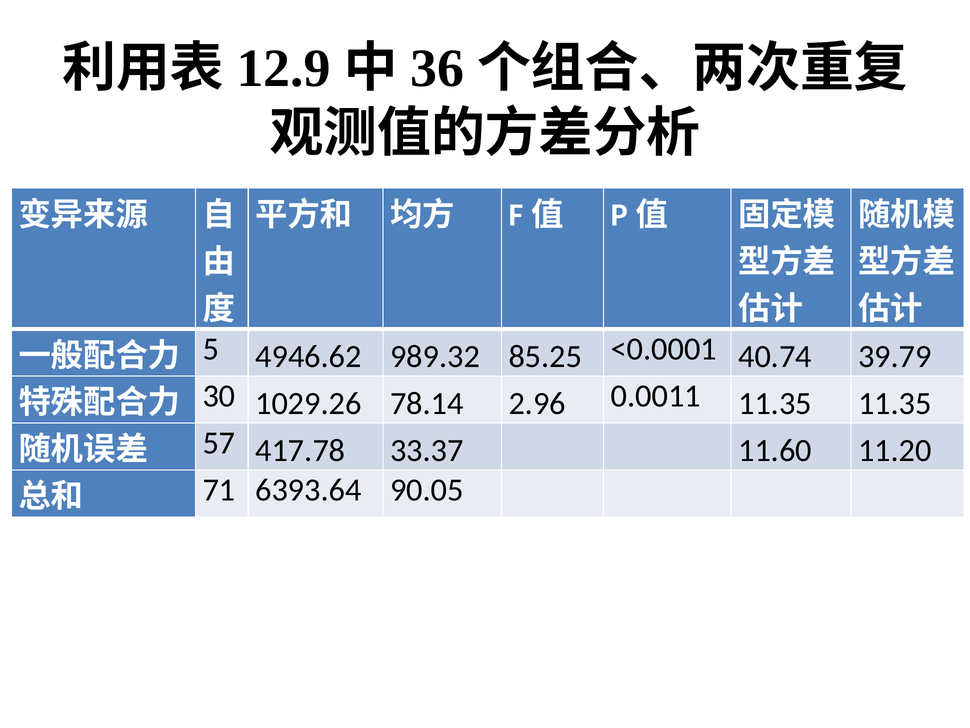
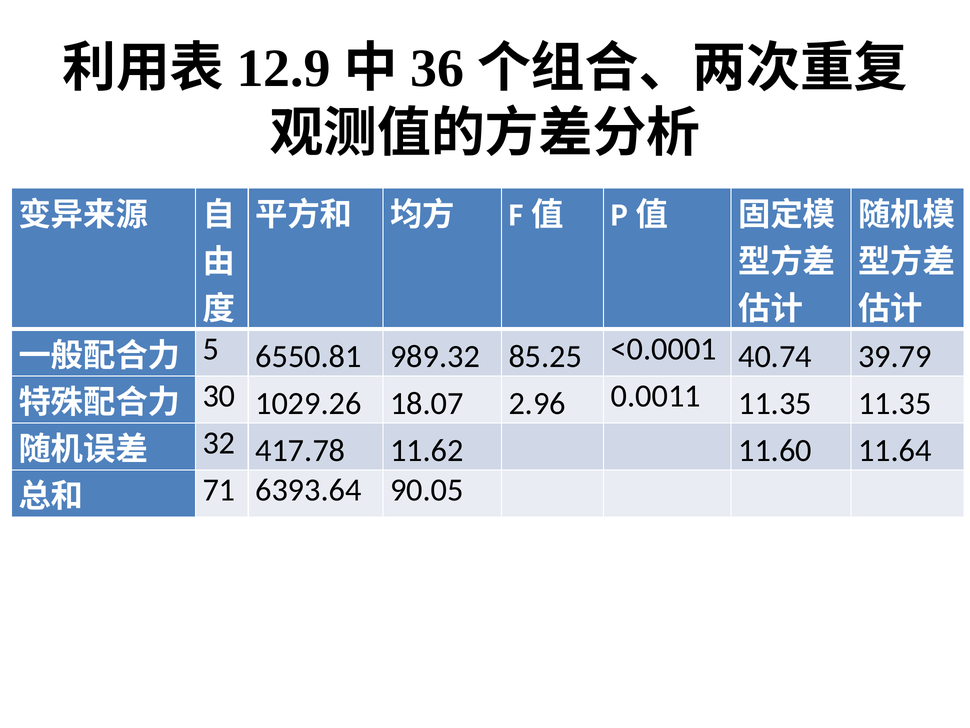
4946.62: 4946.62 -> 6550.81
78.14: 78.14 -> 18.07
57: 57 -> 32
33.37: 33.37 -> 11.62
11.20: 11.20 -> 11.64
